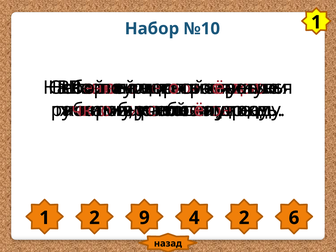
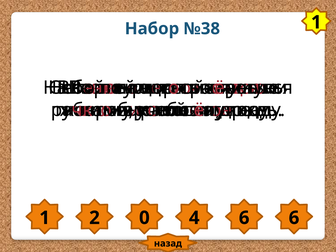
№10: №10 -> №38
9: 9 -> 0
4 2: 2 -> 6
